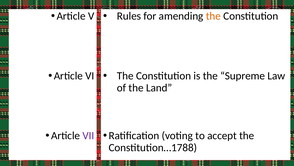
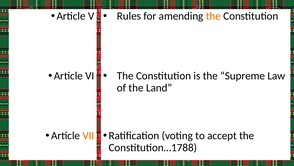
VII colour: purple -> orange
